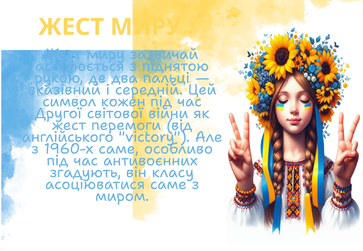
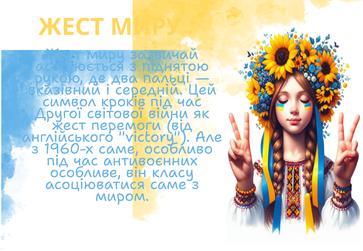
кожен: кожен -> кроків
згадують: згадують -> особливе
